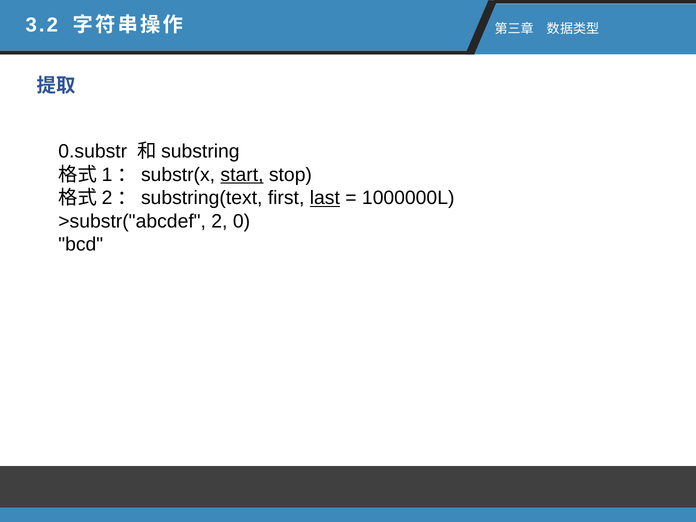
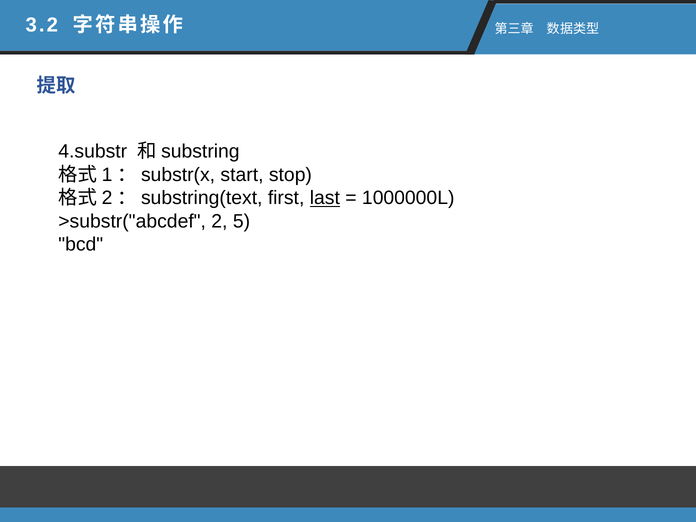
0.substr: 0.substr -> 4.substr
start underline: present -> none
0: 0 -> 5
